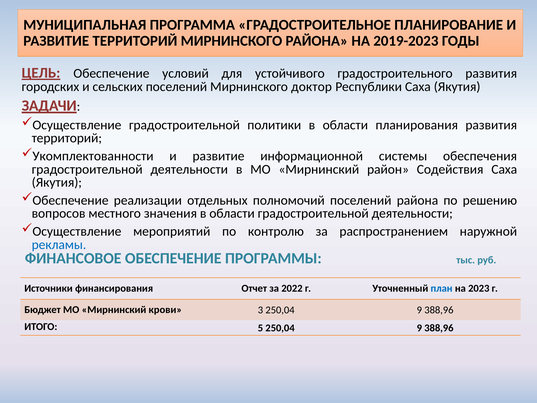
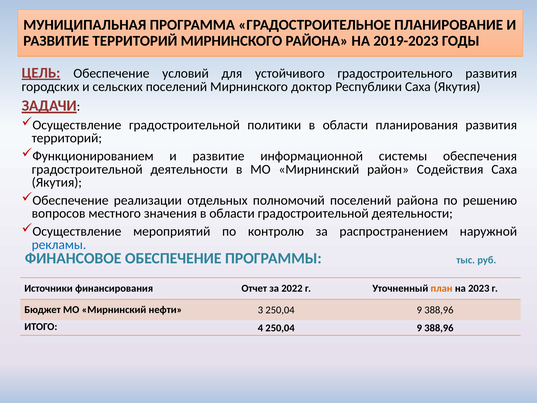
Укомплектованности: Укомплектованности -> Функционированием
план colour: blue -> orange
крови: крови -> нефти
5: 5 -> 4
